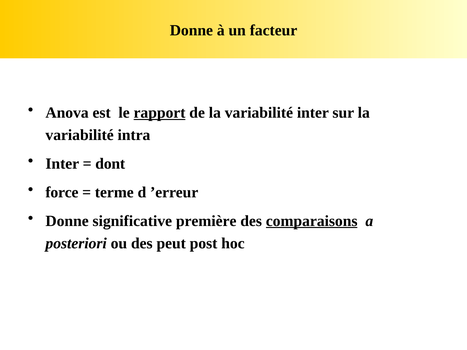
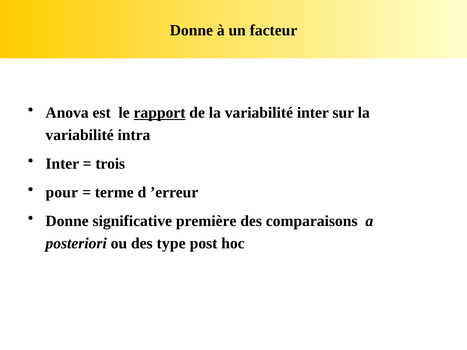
dont: dont -> trois
force: force -> pour
comparaisons underline: present -> none
peut: peut -> type
